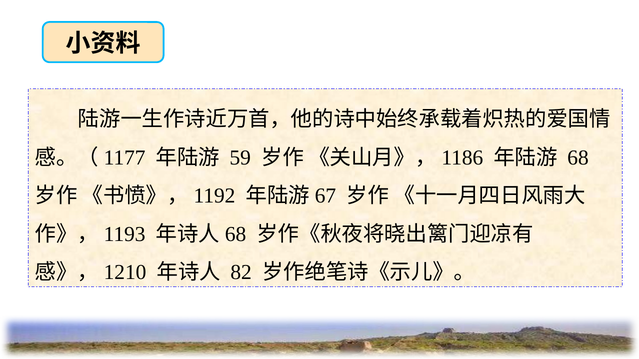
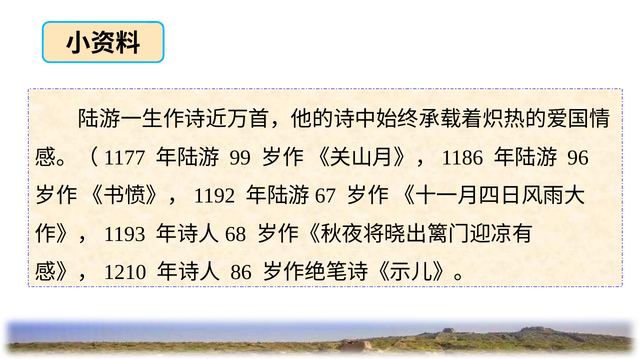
59: 59 -> 99
68: 68 -> 96
82: 82 -> 86
